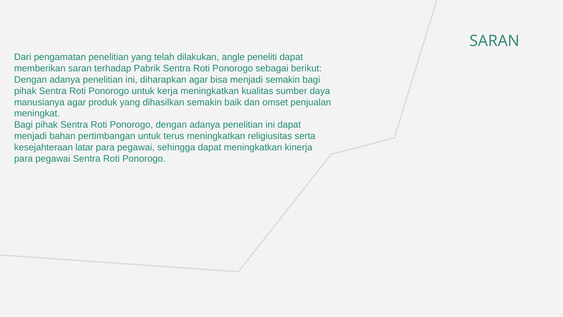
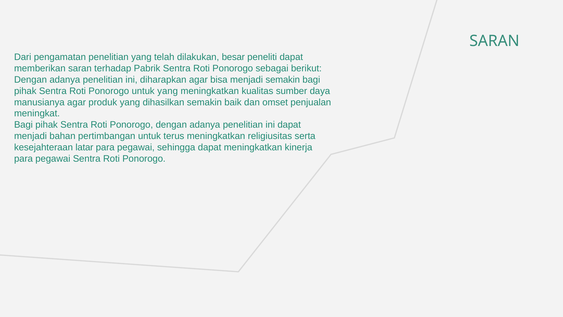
angle: angle -> besar
untuk kerja: kerja -> yang
